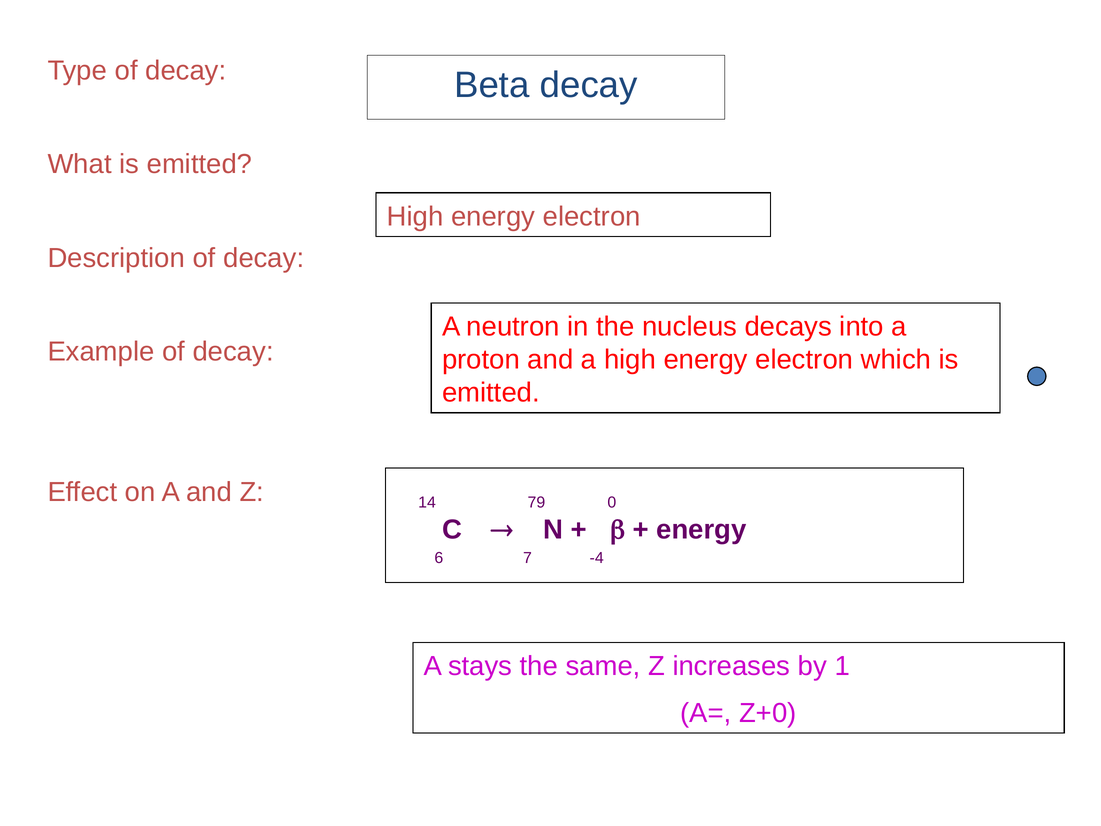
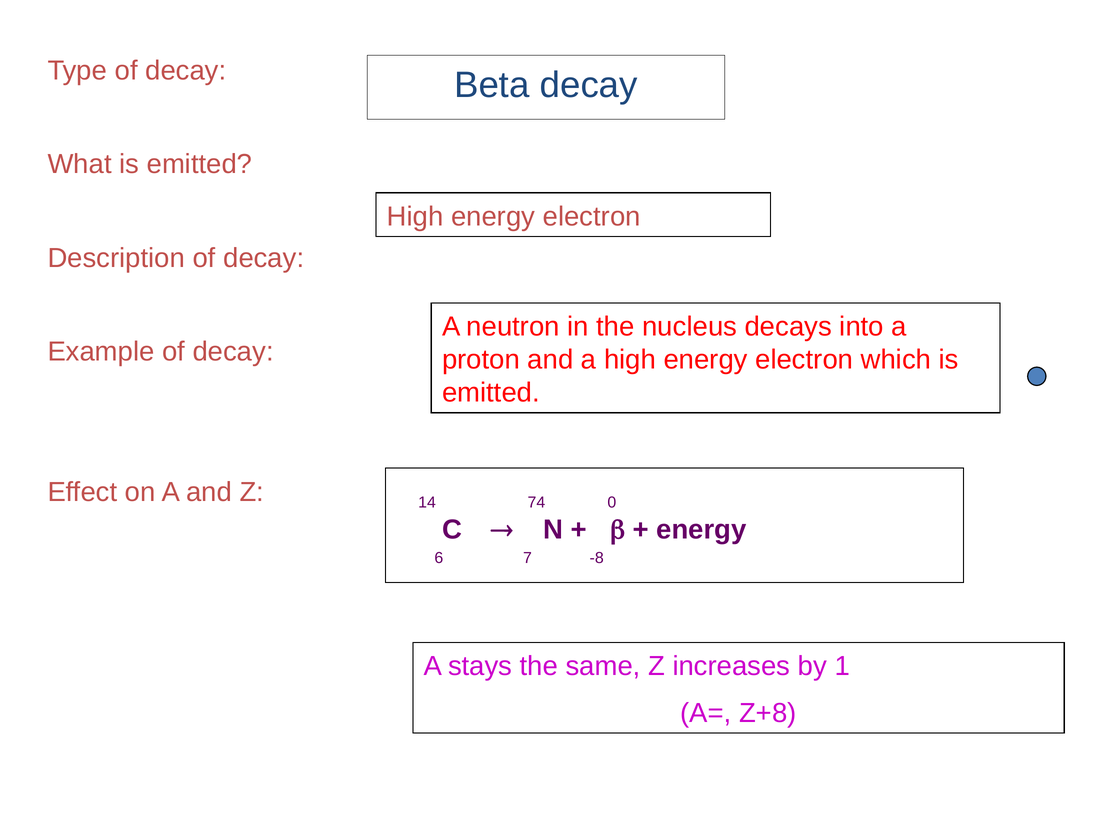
79: 79 -> 74
-4: -4 -> -8
Z+0: Z+0 -> Z+8
